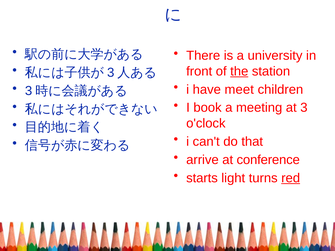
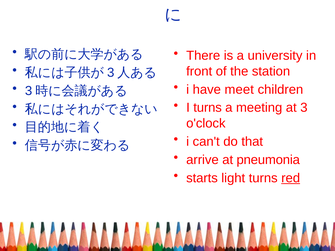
the underline: present -> none
I book: book -> turns
conference: conference -> pneumonia
